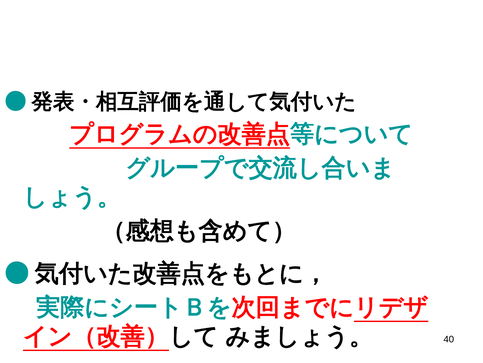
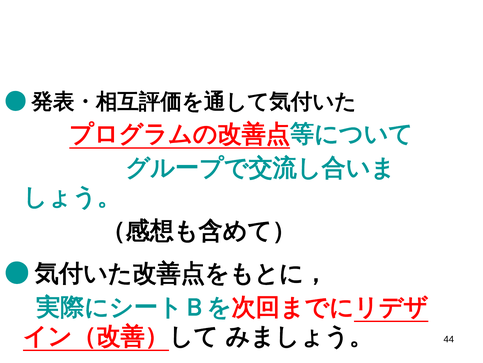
40: 40 -> 44
